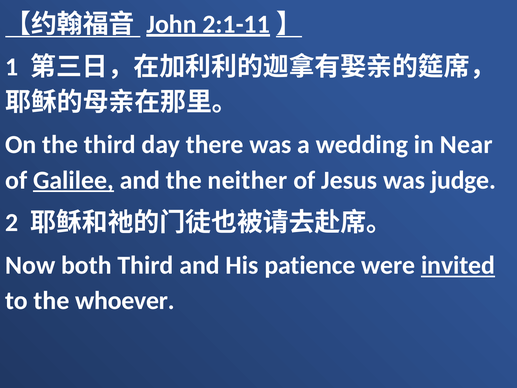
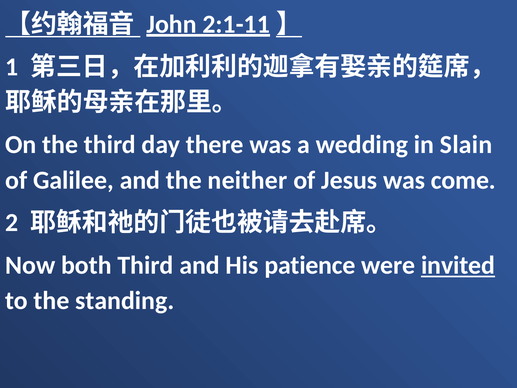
Near: Near -> Slain
Galilee underline: present -> none
judge: judge -> come
whoever: whoever -> standing
